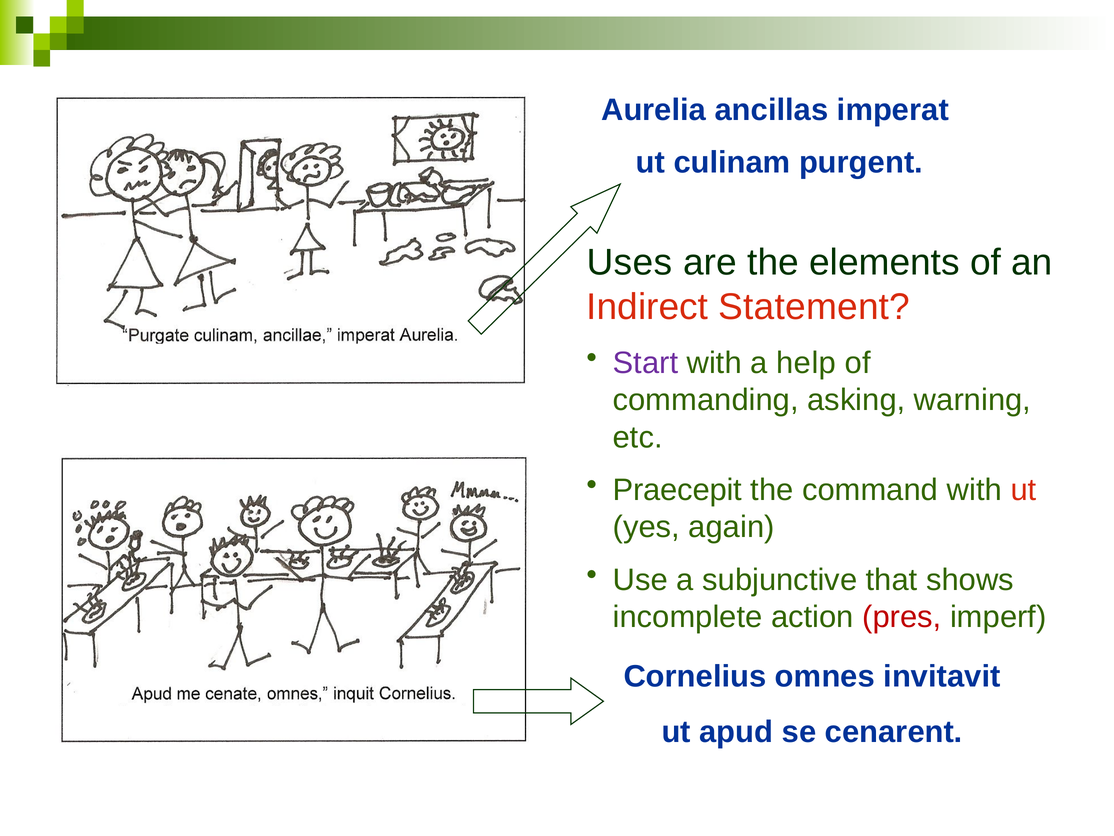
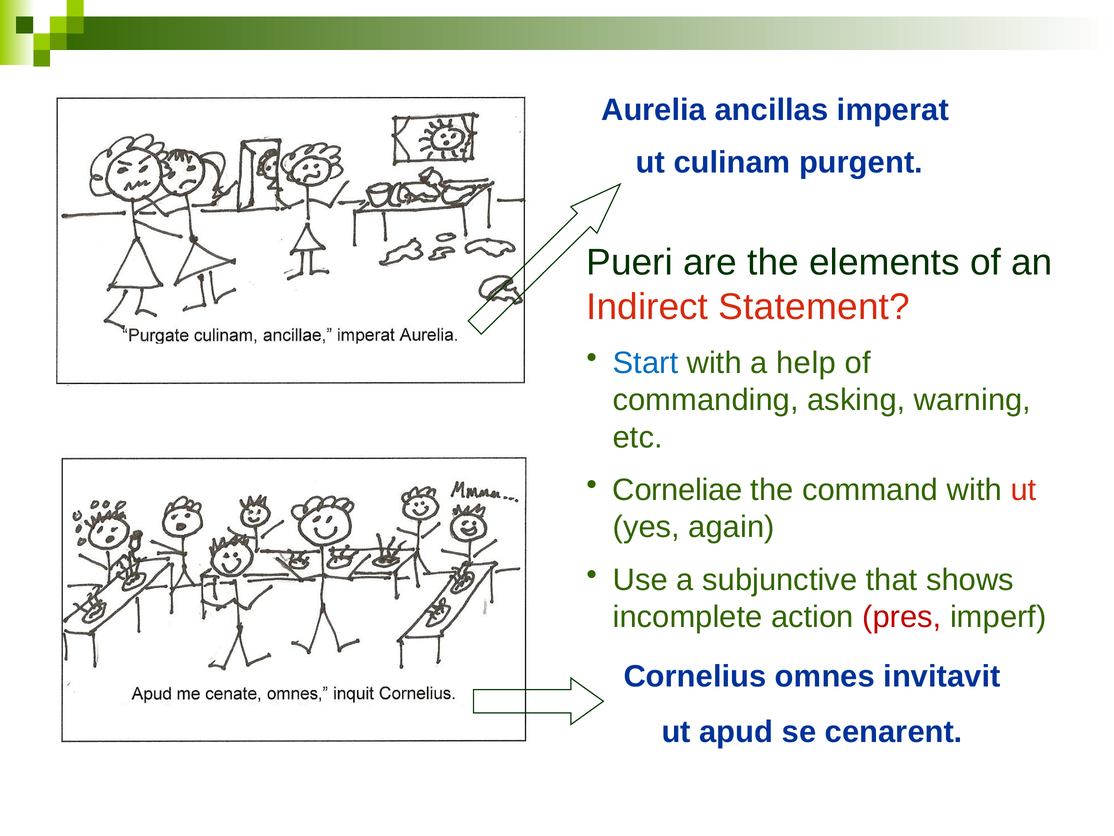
Uses: Uses -> Pueri
Start colour: purple -> blue
Praecepit: Praecepit -> Corneliae
